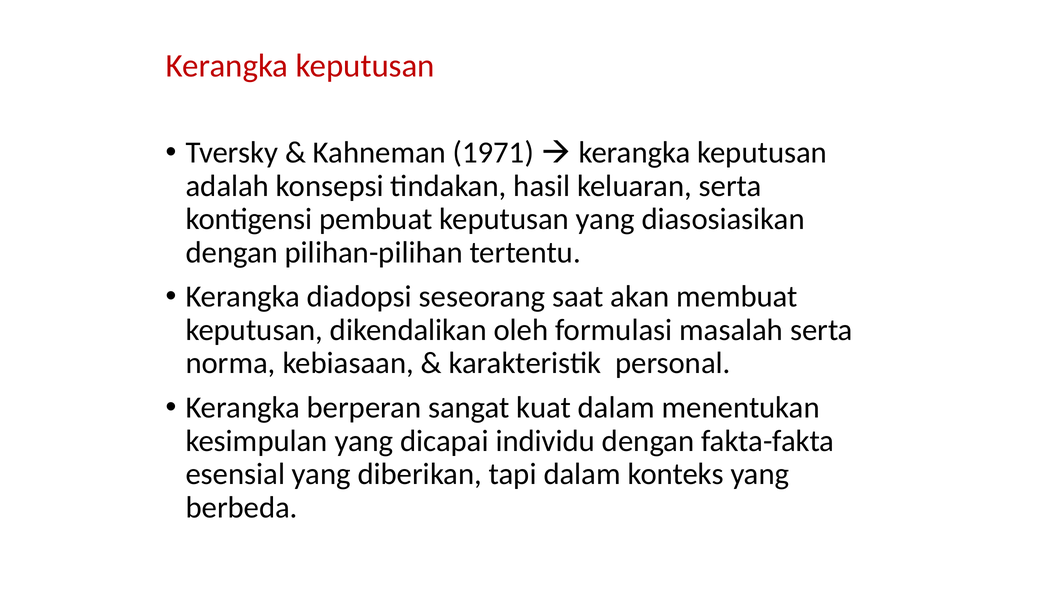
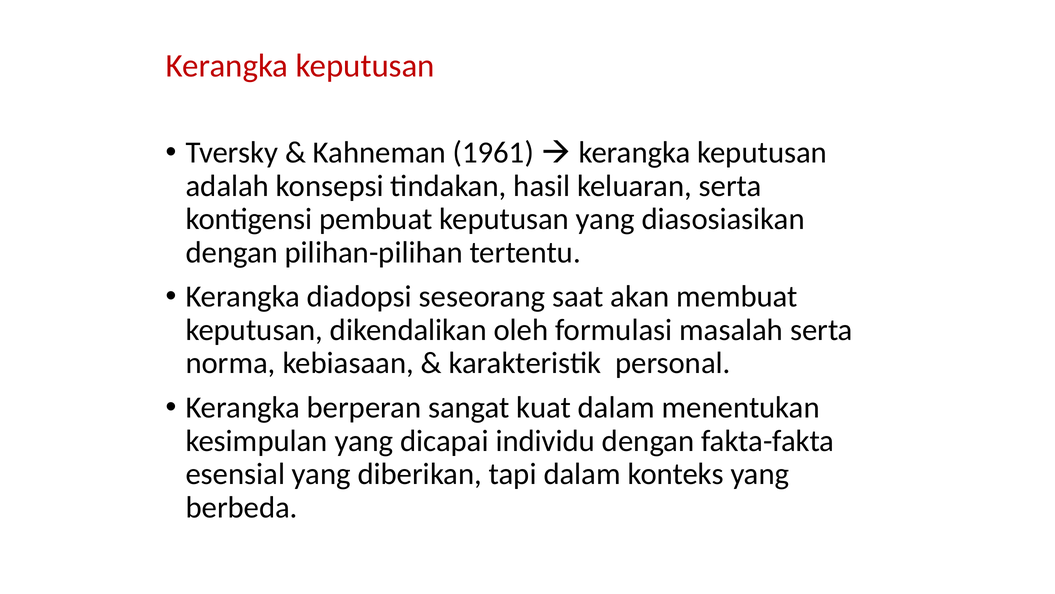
1971: 1971 -> 1961
